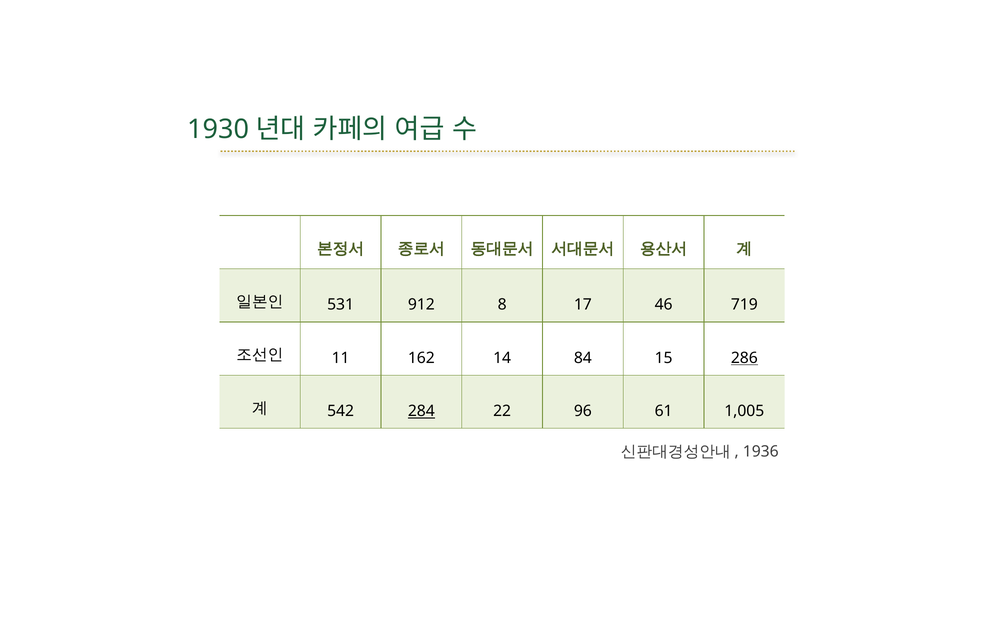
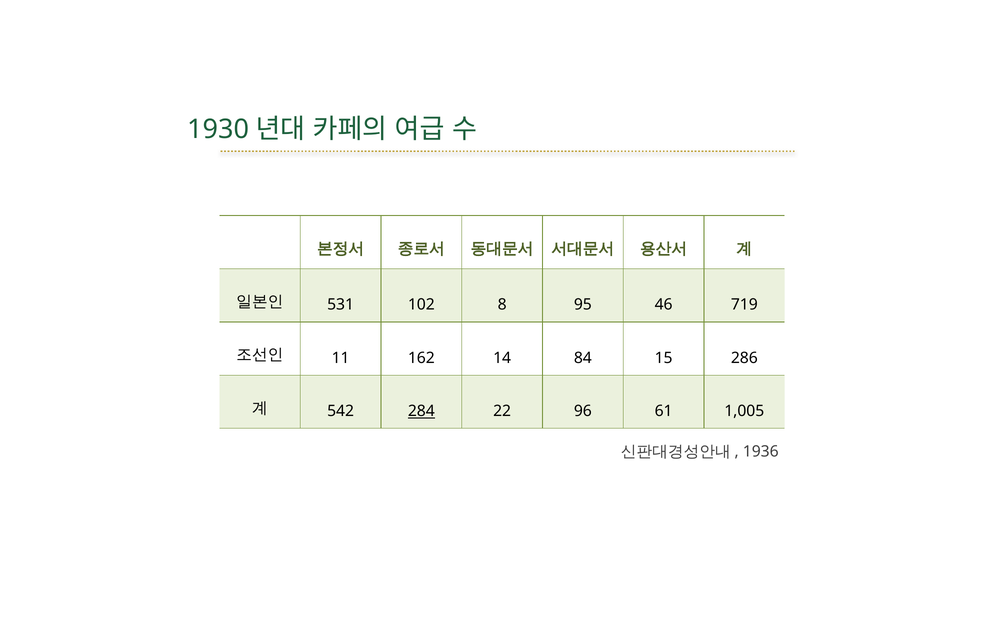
912: 912 -> 102
17: 17 -> 95
286 underline: present -> none
